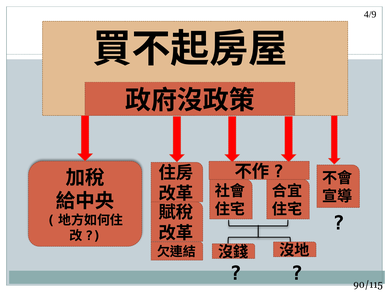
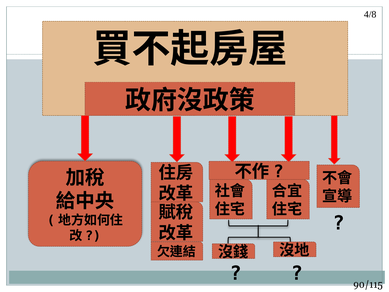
4/9: 4/9 -> 4/8
